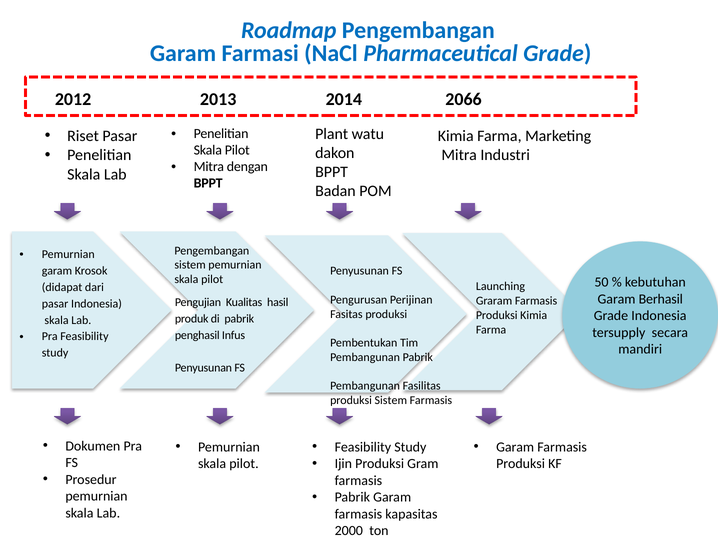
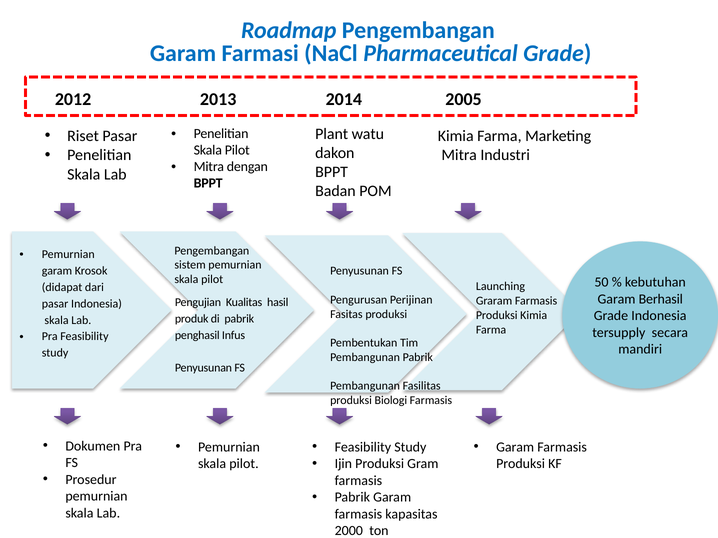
2066: 2066 -> 2005
produksi Sistem: Sistem -> Biologi
